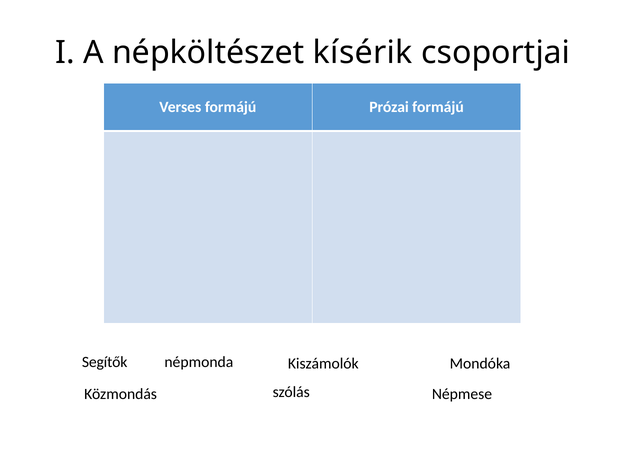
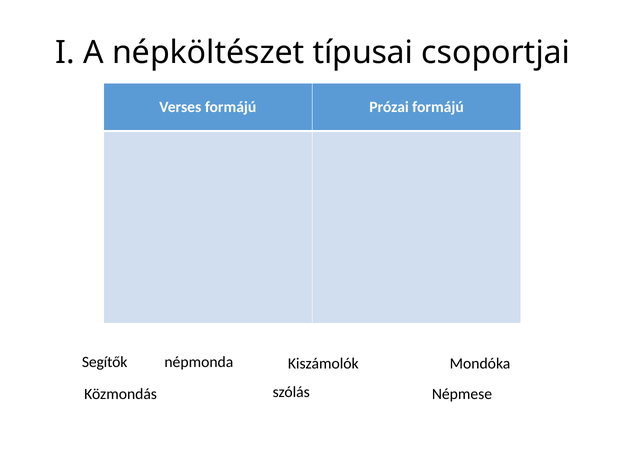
kísérik: kísérik -> típusai
